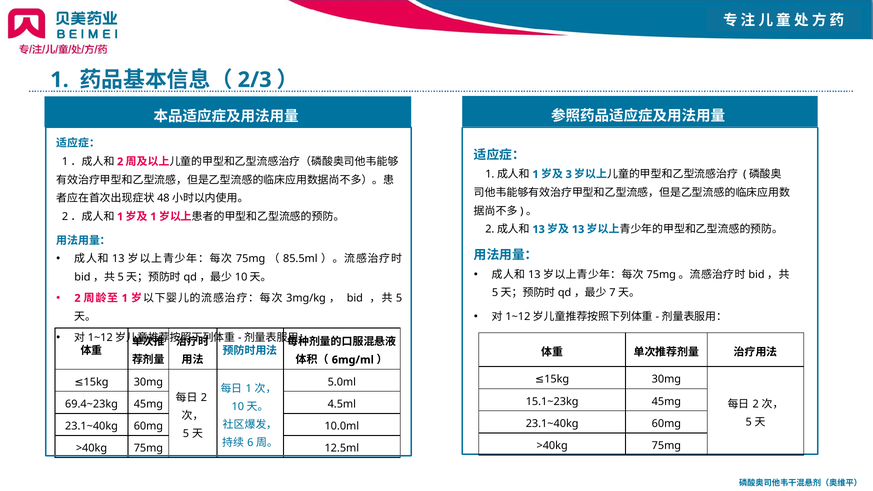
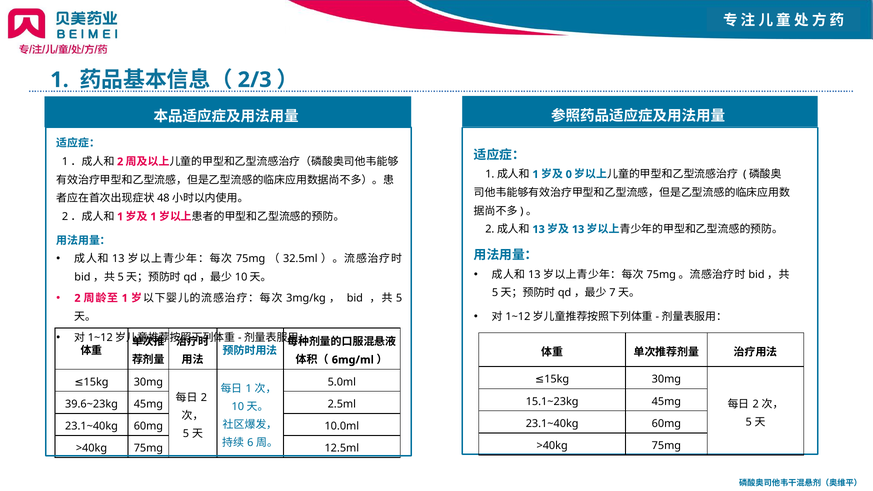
3: 3 -> 0
85.5ml: 85.5ml -> 32.5ml
69.4~23kg: 69.4~23kg -> 39.6~23kg
4.5ml: 4.5ml -> 2.5ml
